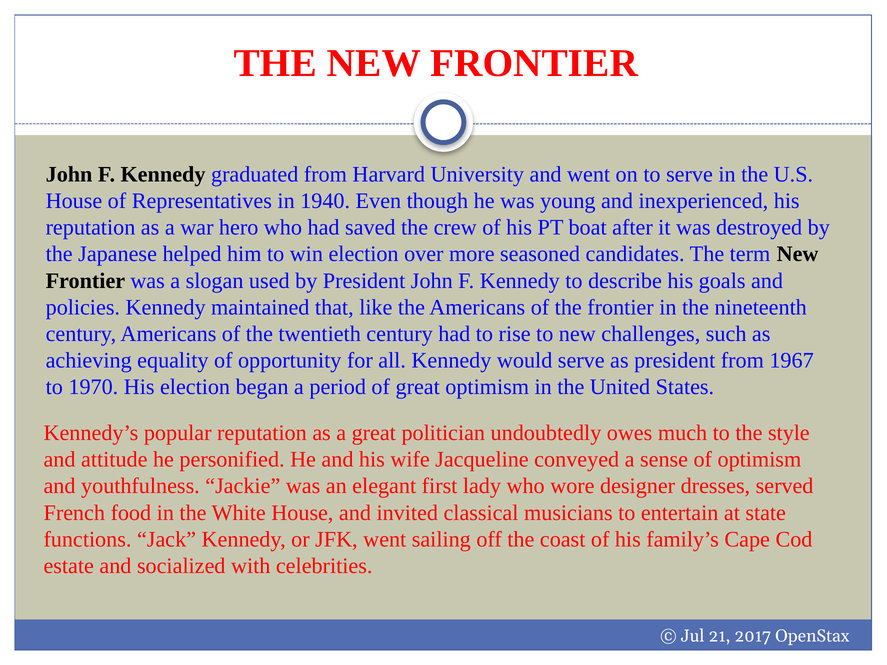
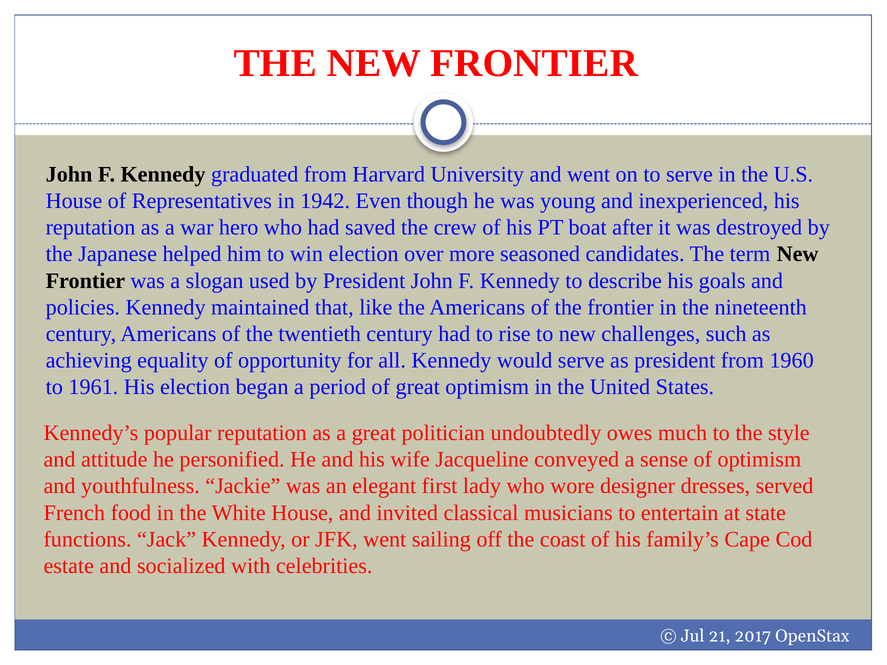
1940: 1940 -> 1942
1967: 1967 -> 1960
1970: 1970 -> 1961
